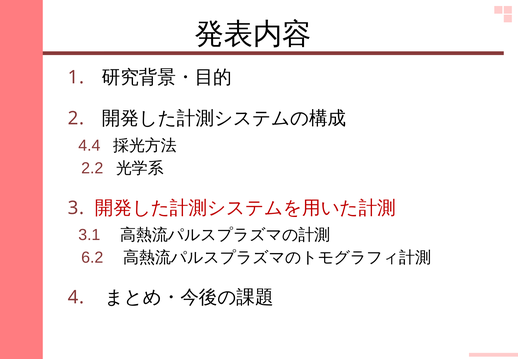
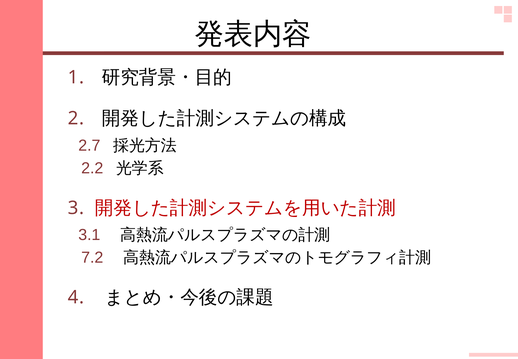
4.4: 4.4 -> 2.7
6.2: 6.2 -> 7.2
